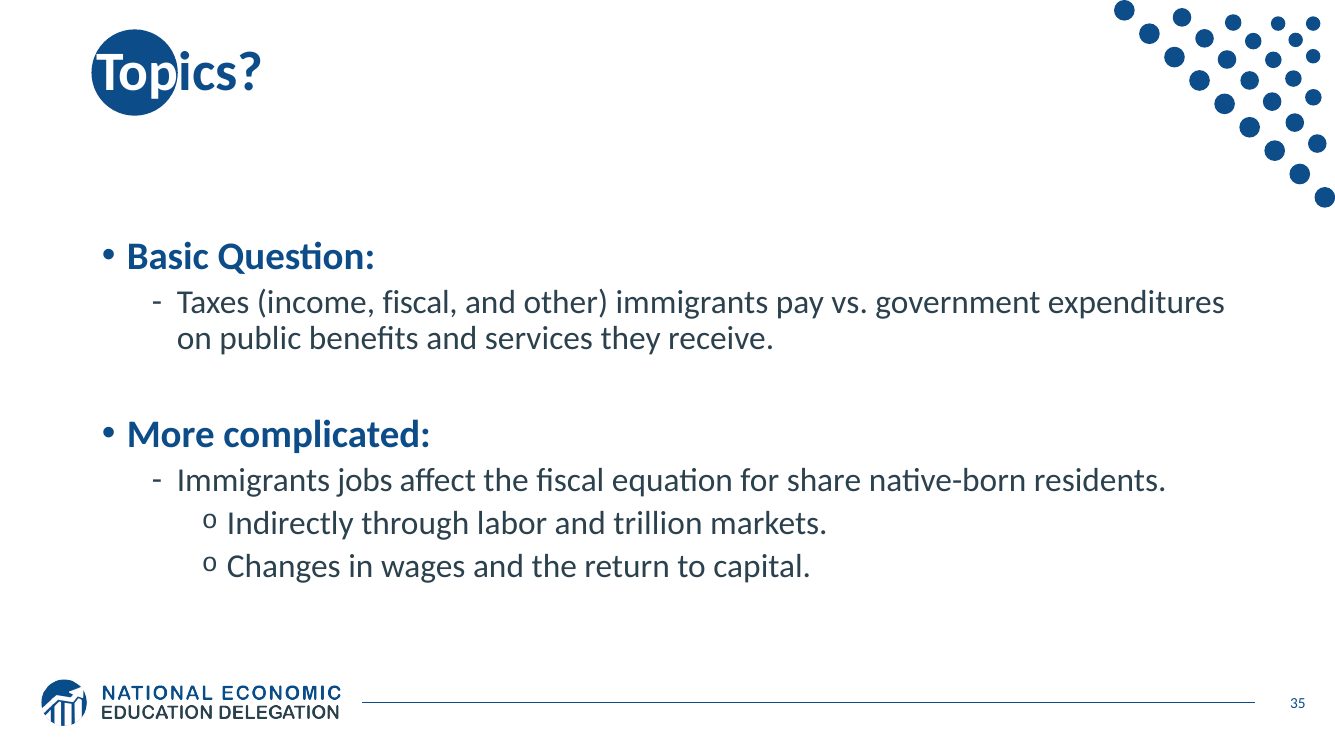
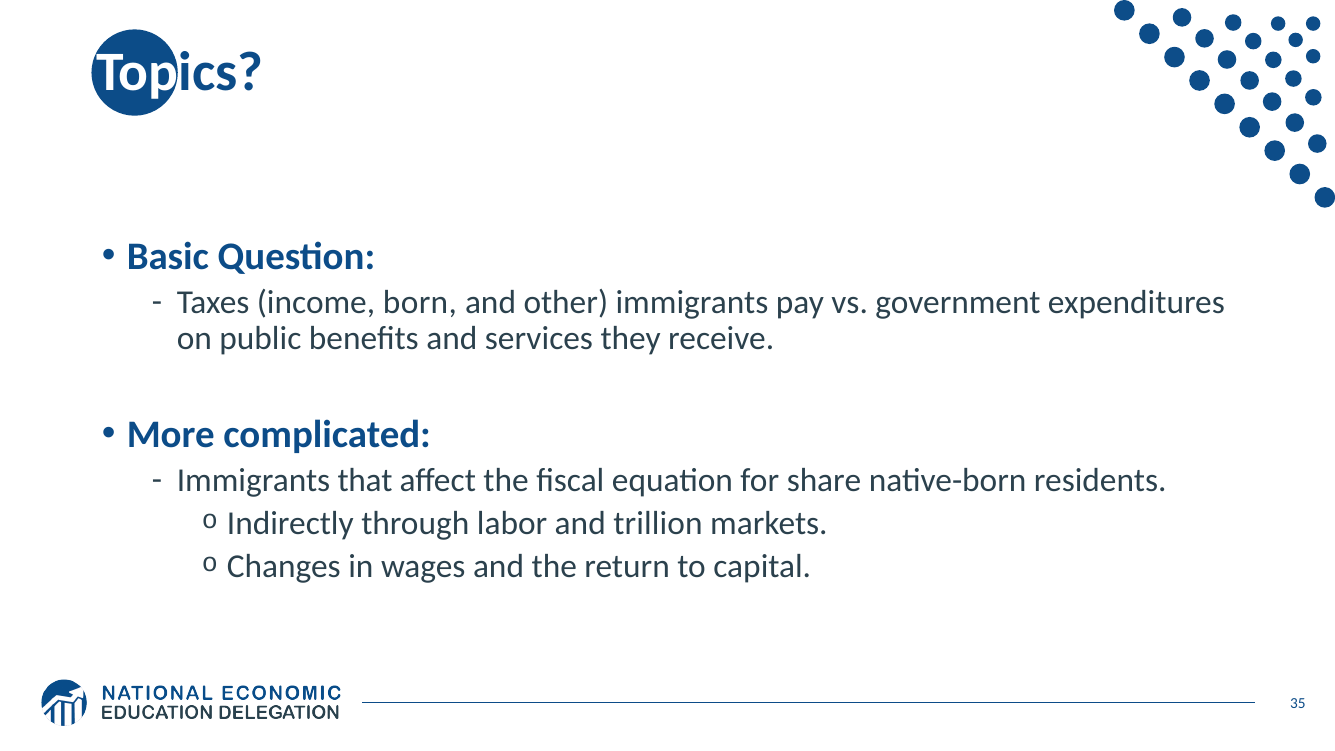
income fiscal: fiscal -> born
jobs: jobs -> that
